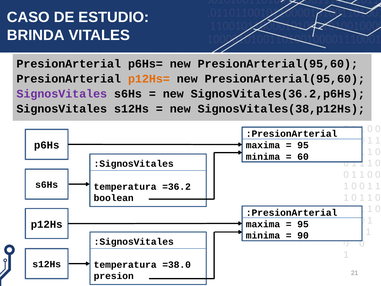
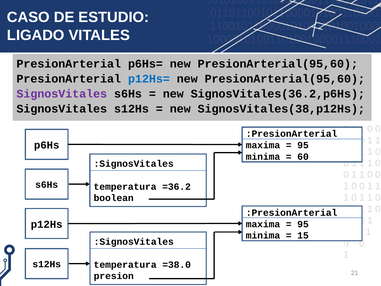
BRINDA: BRINDA -> LIGADO
p12Hs= colour: orange -> blue
90: 90 -> 15
